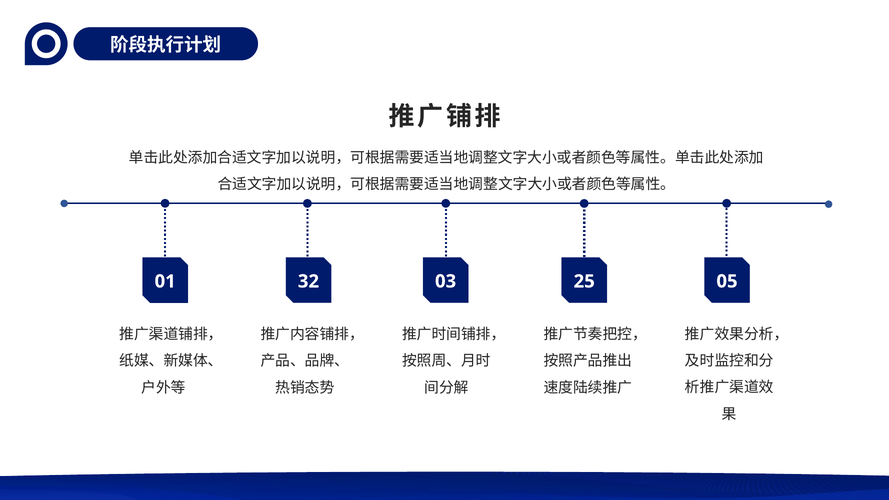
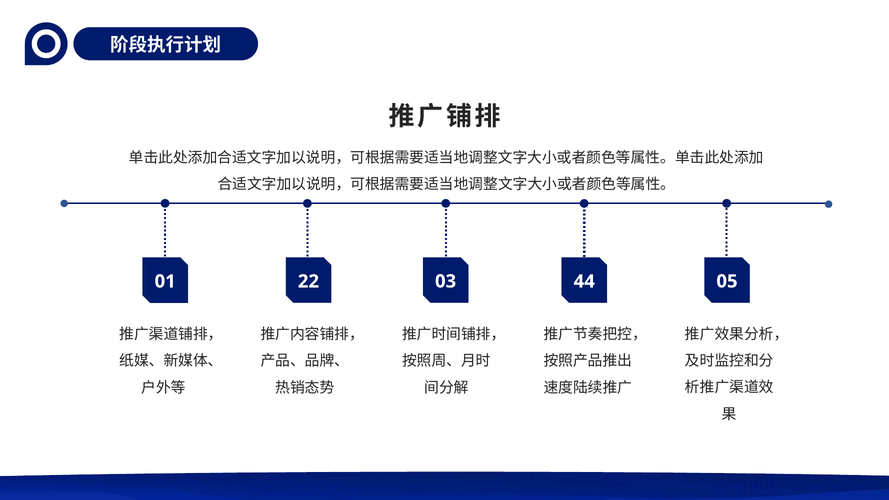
32: 32 -> 22
25: 25 -> 44
